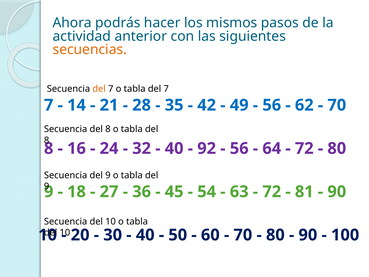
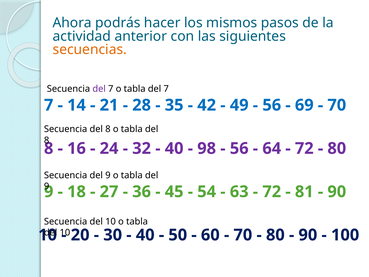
del at (99, 89) colour: orange -> purple
62: 62 -> 69
92: 92 -> 98
